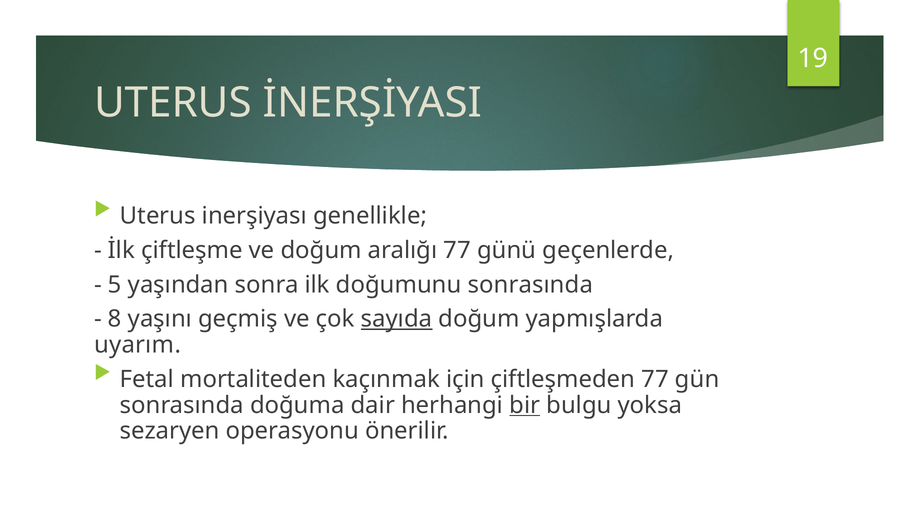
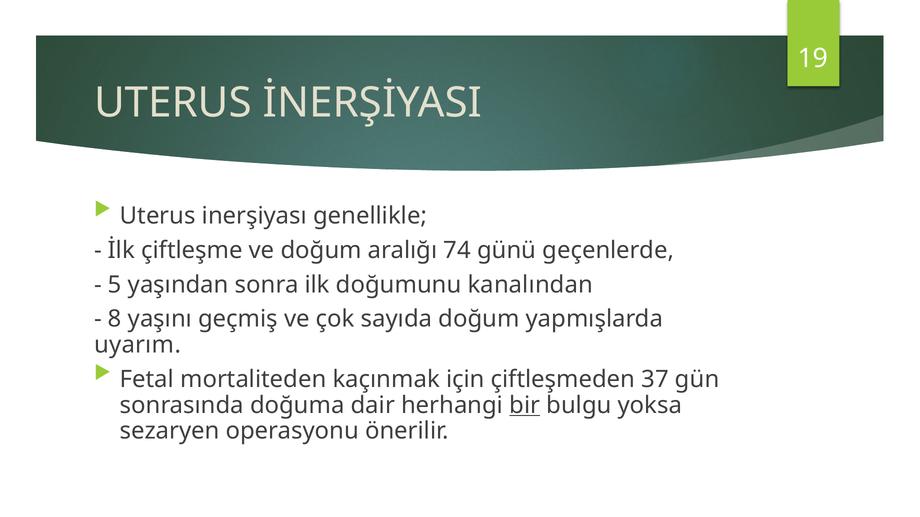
aralığı 77: 77 -> 74
doğumunu sonrasında: sonrasında -> kanalından
sayıda underline: present -> none
çiftleşmeden 77: 77 -> 37
